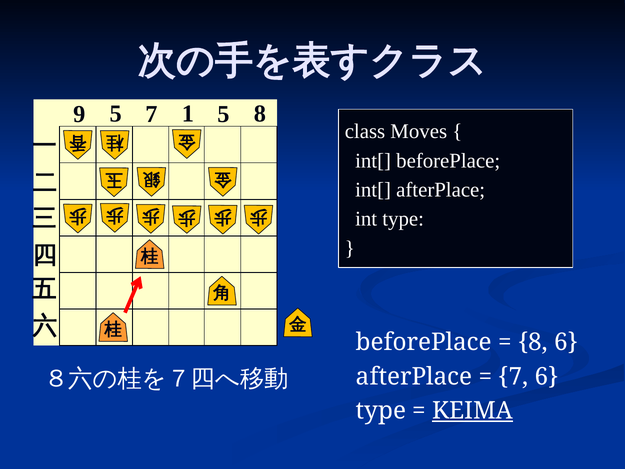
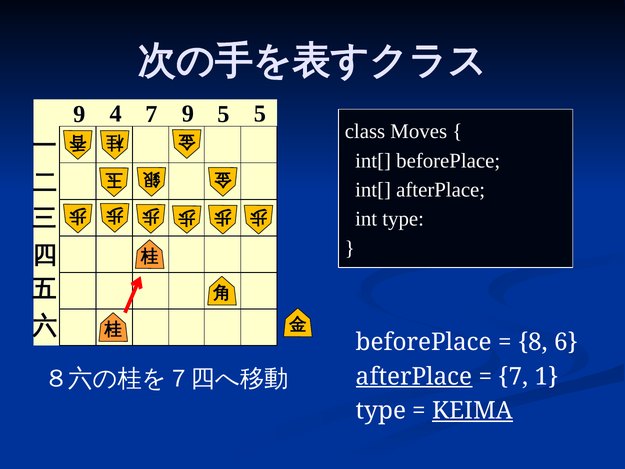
9 5: 5 -> 4
7 1: 1 -> 9
5 8: 8 -> 5
afterPlace at (414, 376) underline: none -> present
7 6: 6 -> 1
